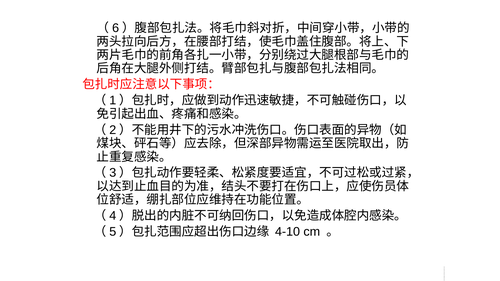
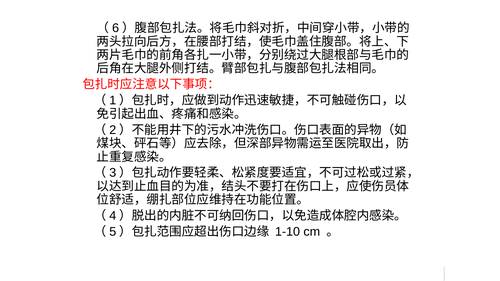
4-10: 4-10 -> 1-10
